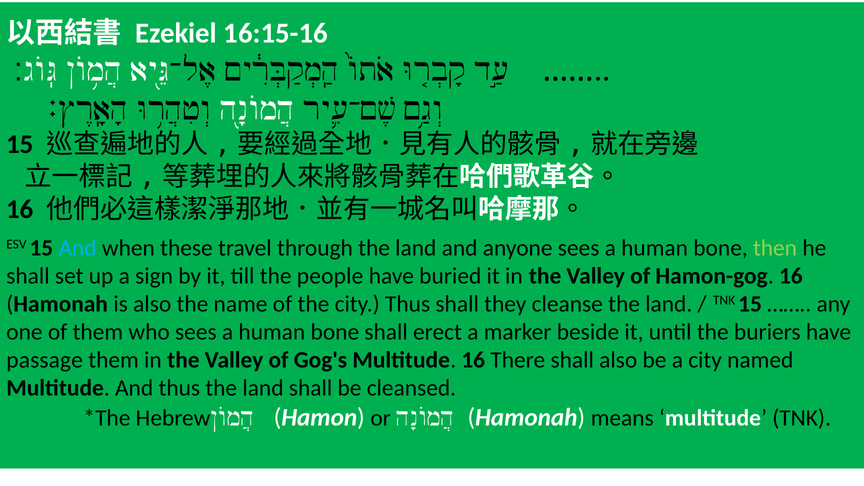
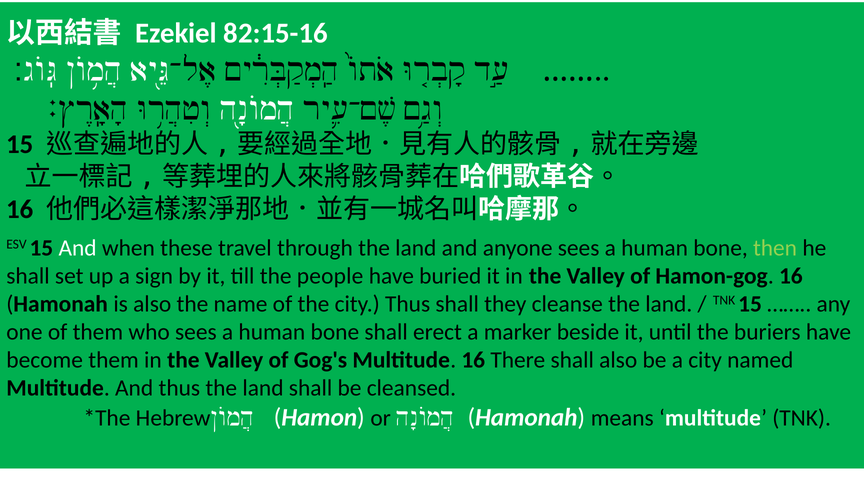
16:15-16: 16:15-16 -> 82:15-16
And at (78, 248) colour: light blue -> white
passage: passage -> become
